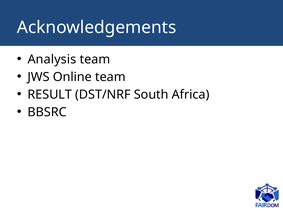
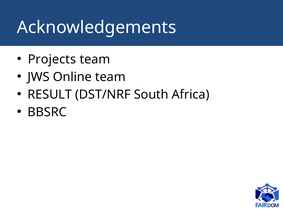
Analysis: Analysis -> Projects
